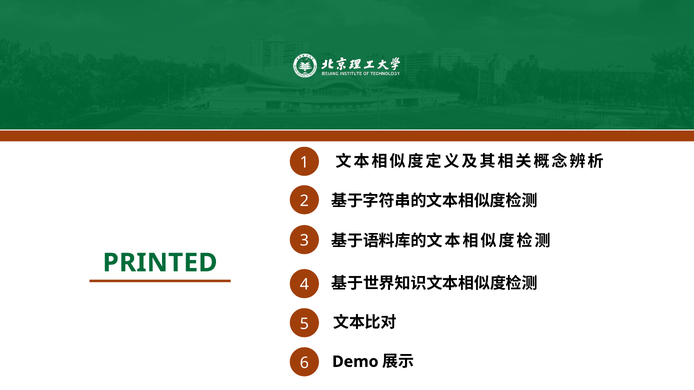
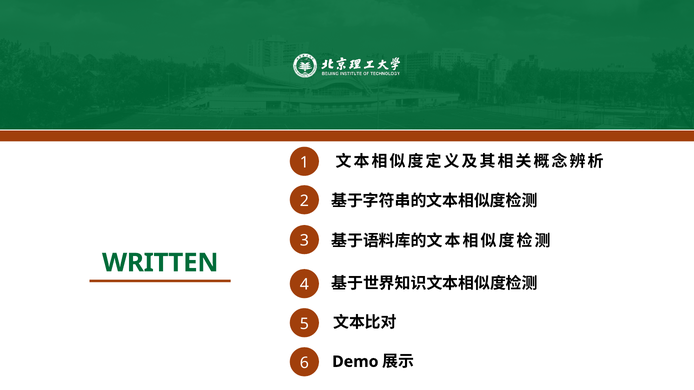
PRINTED: PRINTED -> WRITTEN
